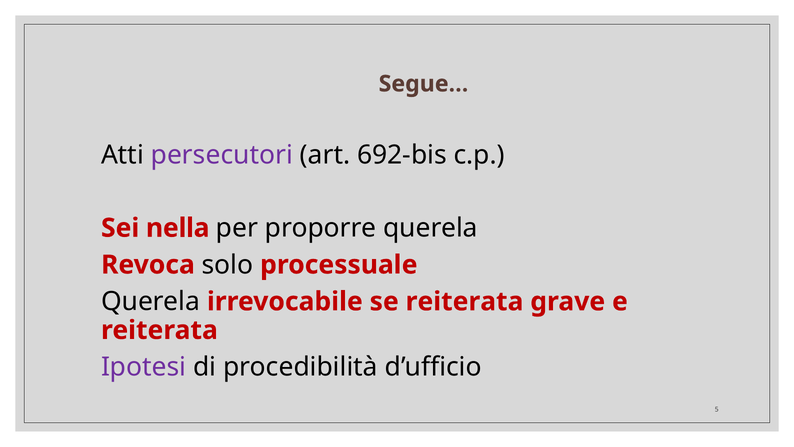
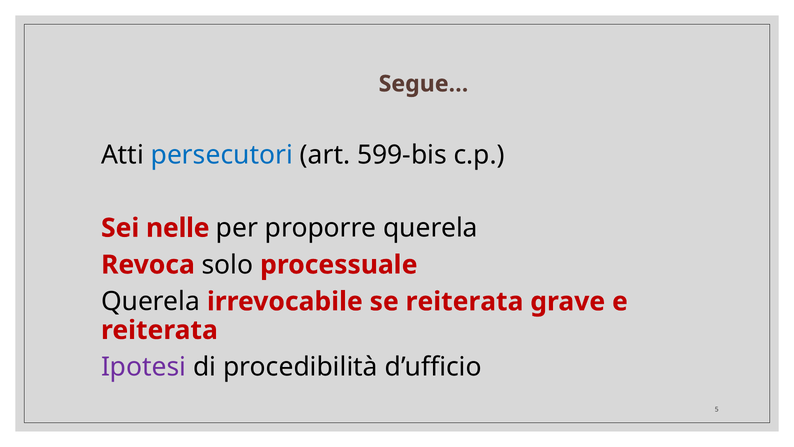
persecutori colour: purple -> blue
692-bis: 692-bis -> 599-bis
nella: nella -> nelle
